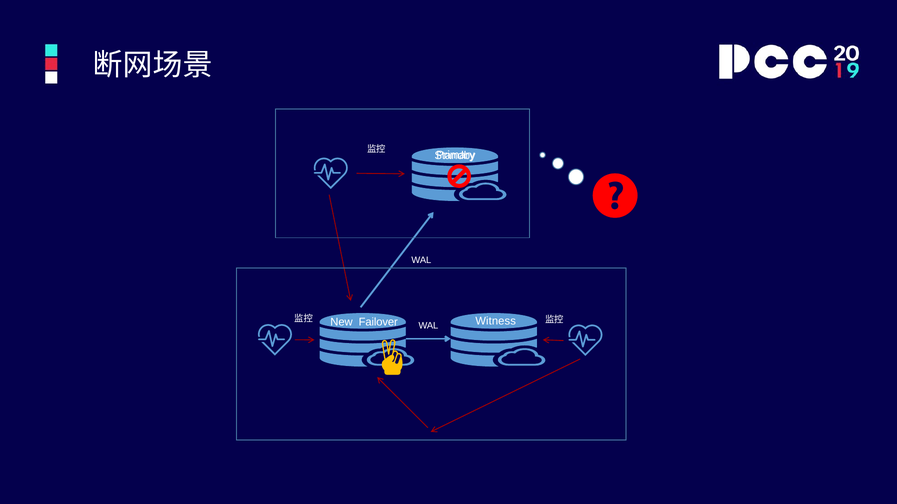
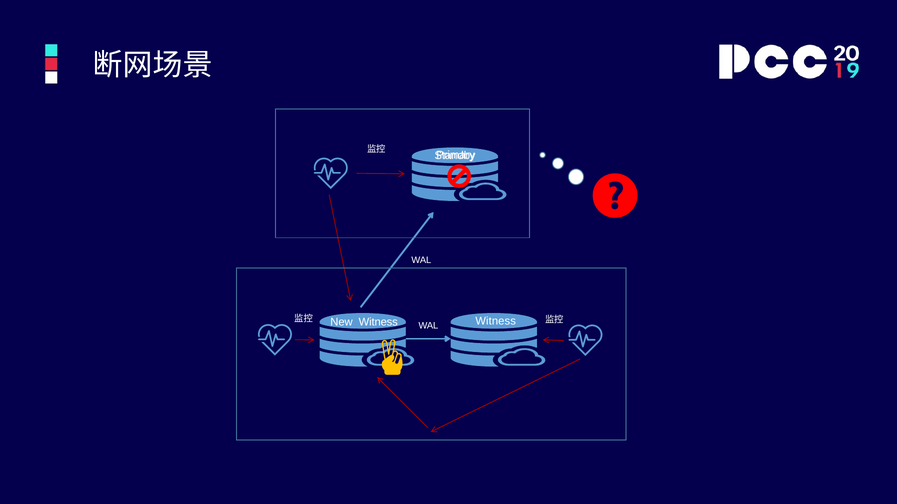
New Failover: Failover -> Witness
